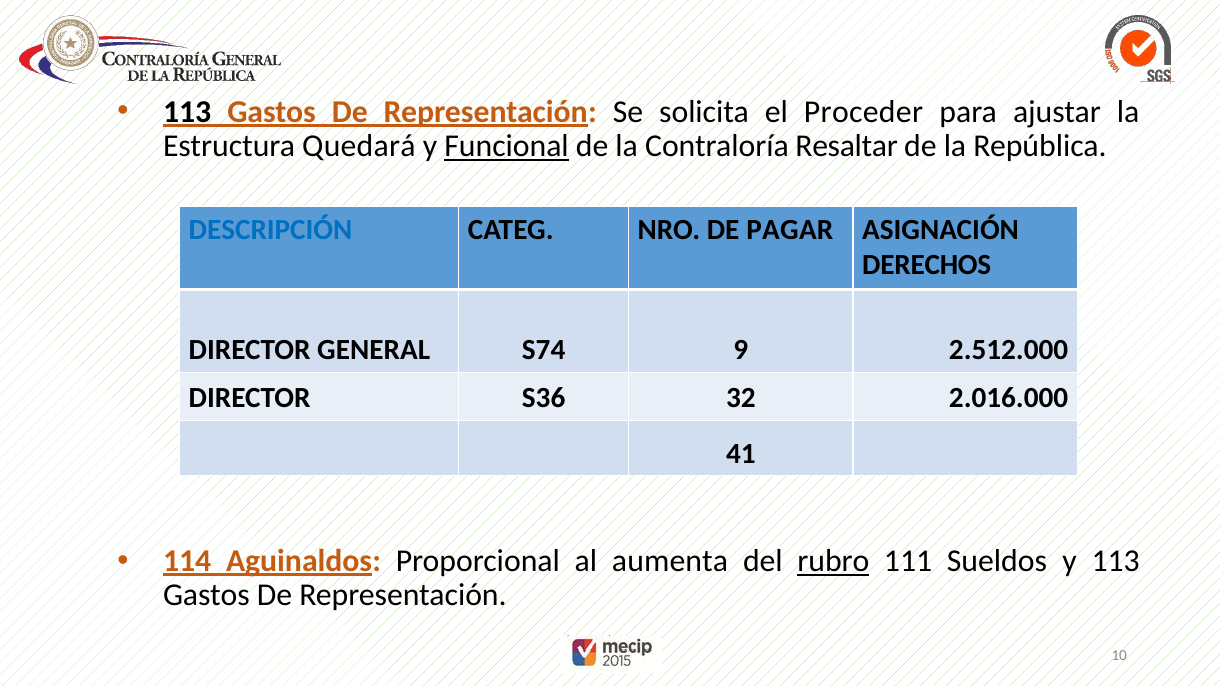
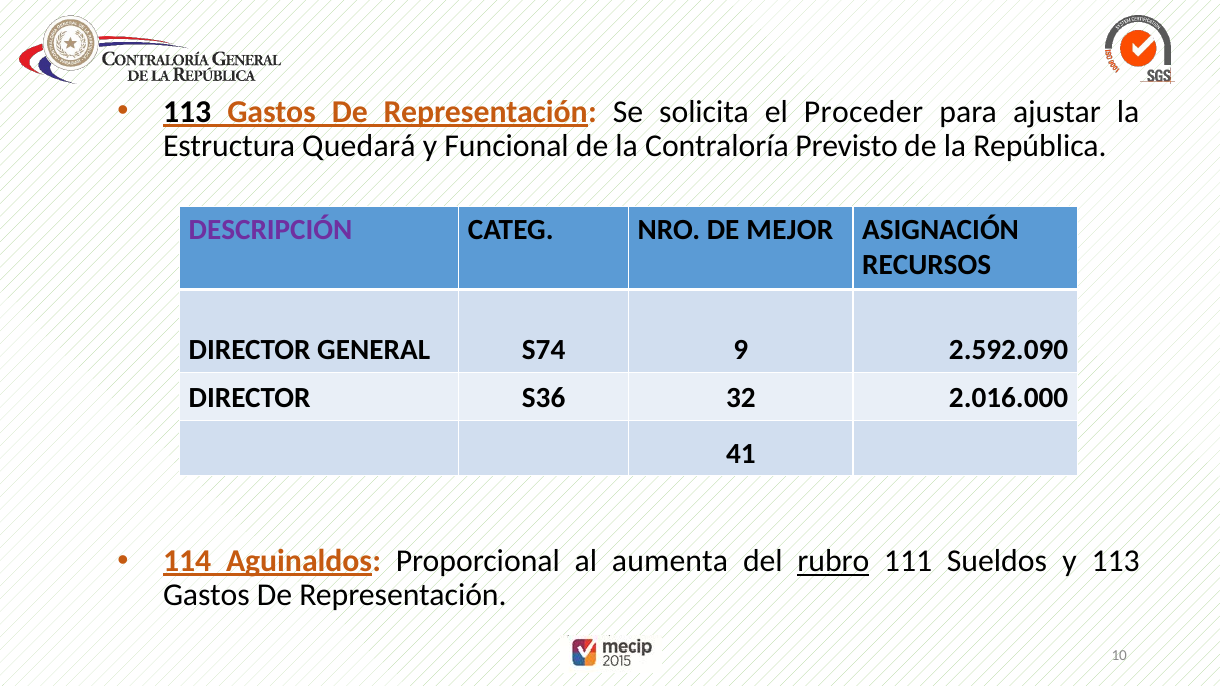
Funcional underline: present -> none
Resaltar: Resaltar -> Previsto
DESCRIPCIÓN colour: blue -> purple
PAGAR: PAGAR -> MEJOR
DERECHOS: DERECHOS -> RECURSOS
2.512.000: 2.512.000 -> 2.592.090
